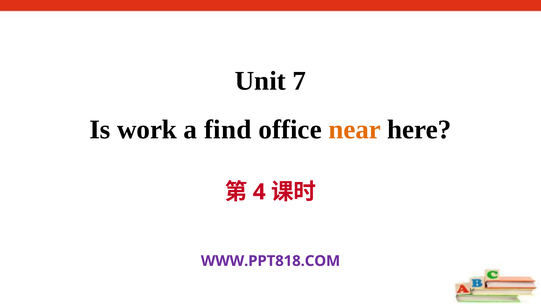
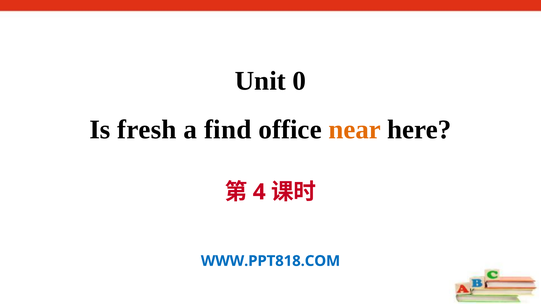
7: 7 -> 0
work: work -> fresh
WWW.PPT818.COM colour: purple -> blue
